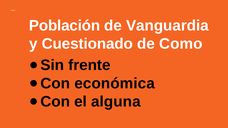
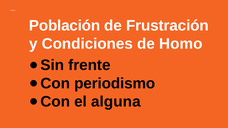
Vanguardia: Vanguardia -> Frustración
Cuestionado: Cuestionado -> Condiciones
Como: Como -> Homo
económica: económica -> periodismo
